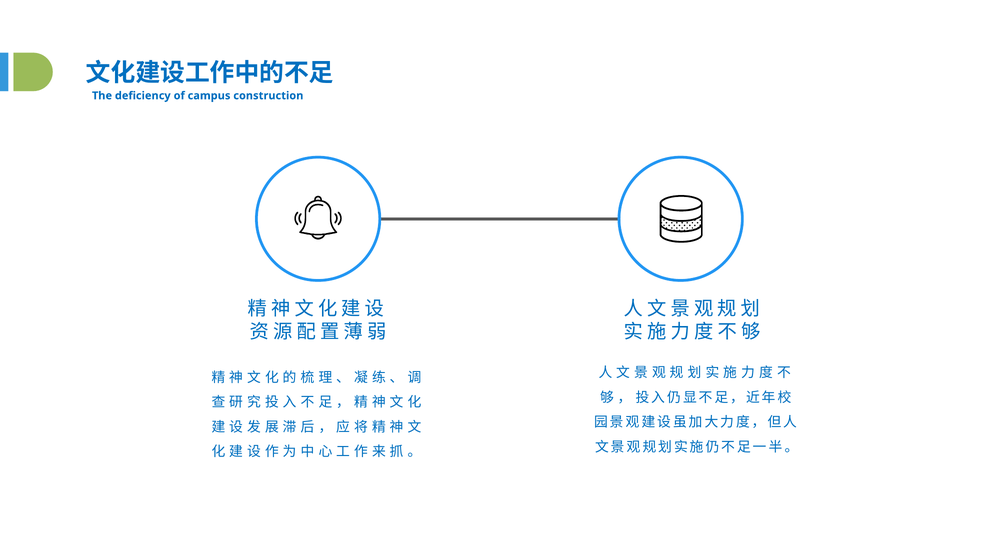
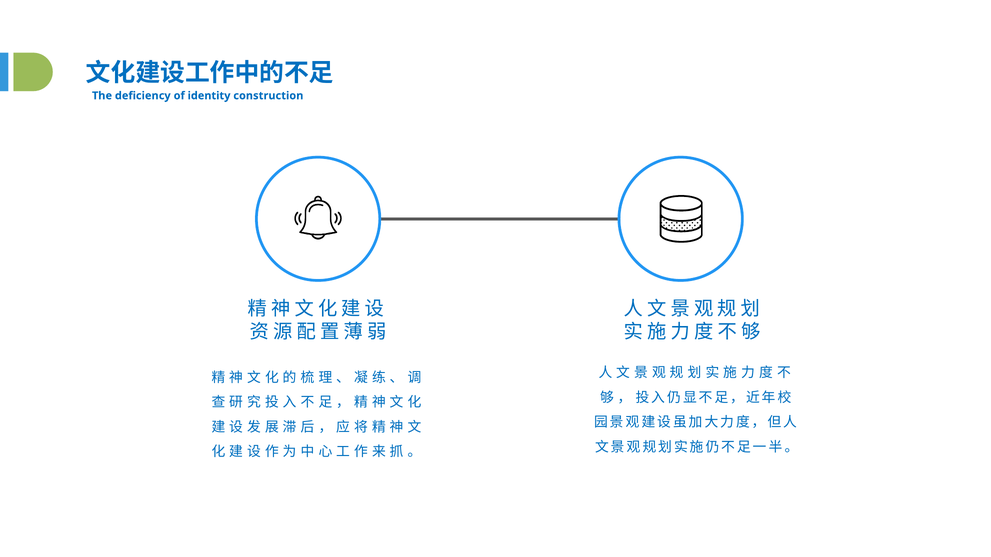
campus: campus -> identity
